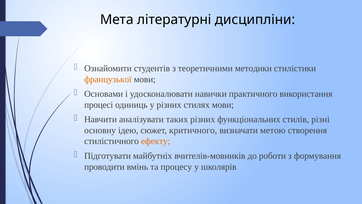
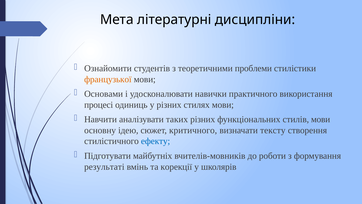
методики: методики -> проблеми
стилiв різні: різні -> мови
метою: метою -> тексту
ефекту colour: orange -> blue
проводити: проводити -> результаті
процесу: процесу -> корекції
